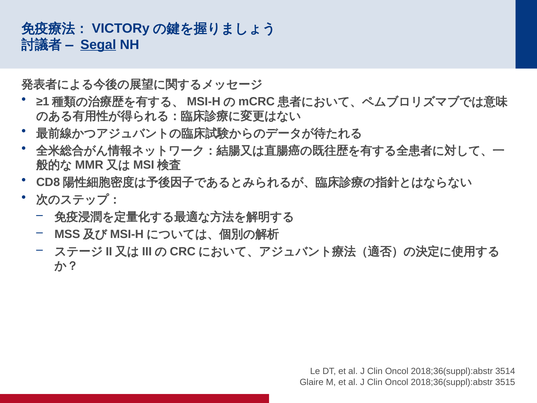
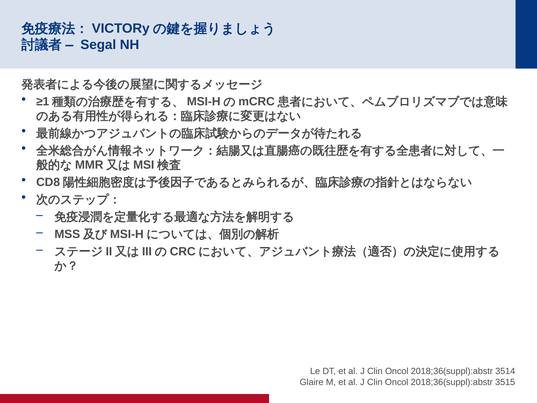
Segal underline: present -> none
